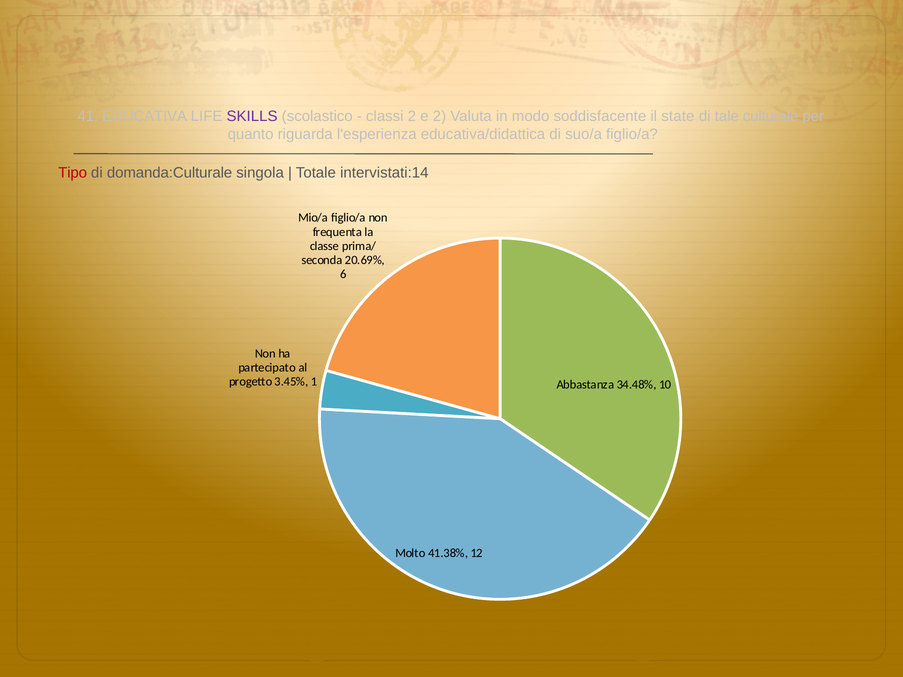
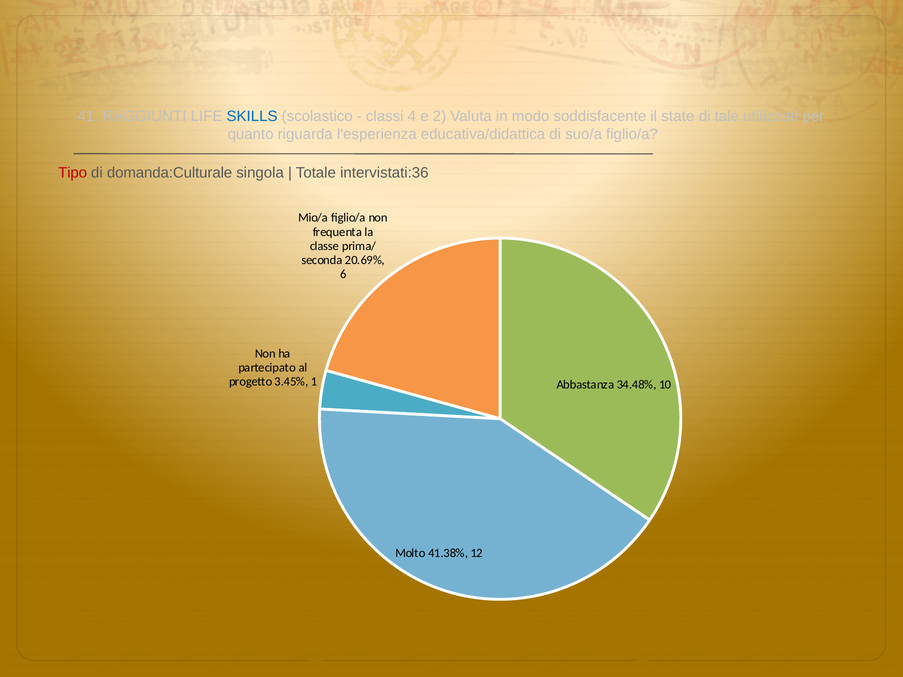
EDUCATIVA: EDUCATIVA -> RAGGIUNTI
SKILLS colour: purple -> blue
classi 2: 2 -> 4
culturale: culturale -> utilizzati
intervistati:14: intervistati:14 -> intervistati:36
